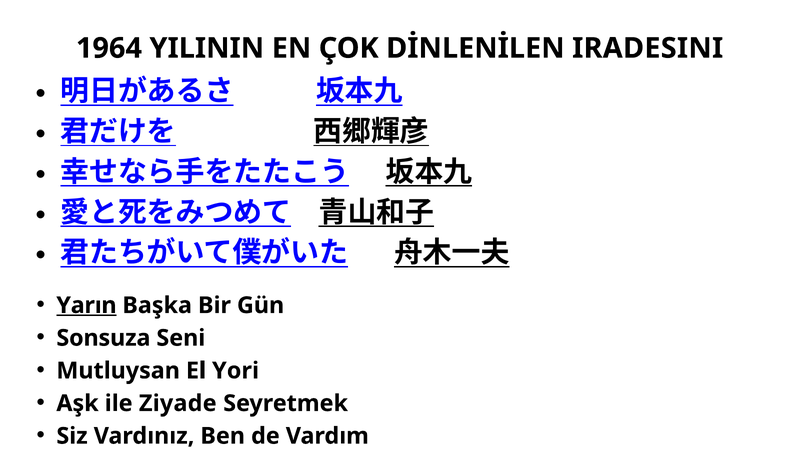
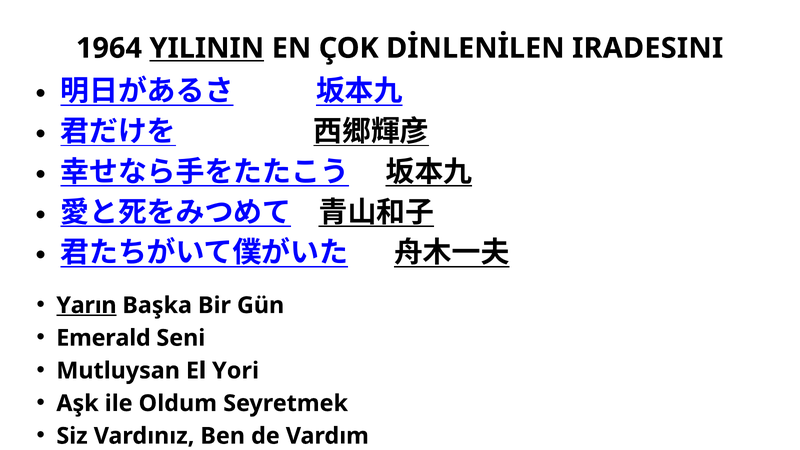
YILININ underline: none -> present
Sonsuza: Sonsuza -> Emerald
Ziyade: Ziyade -> Oldum
